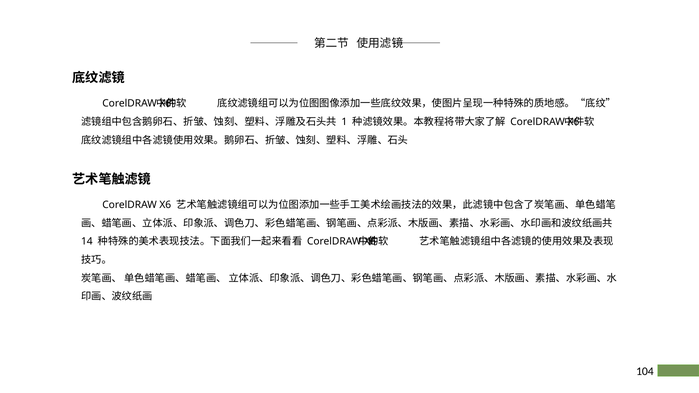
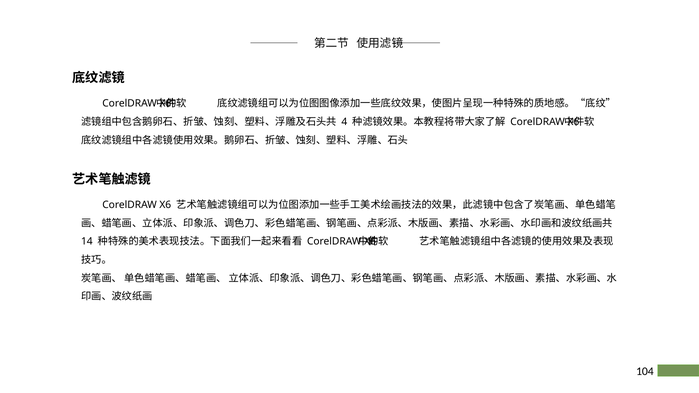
1: 1 -> 4
